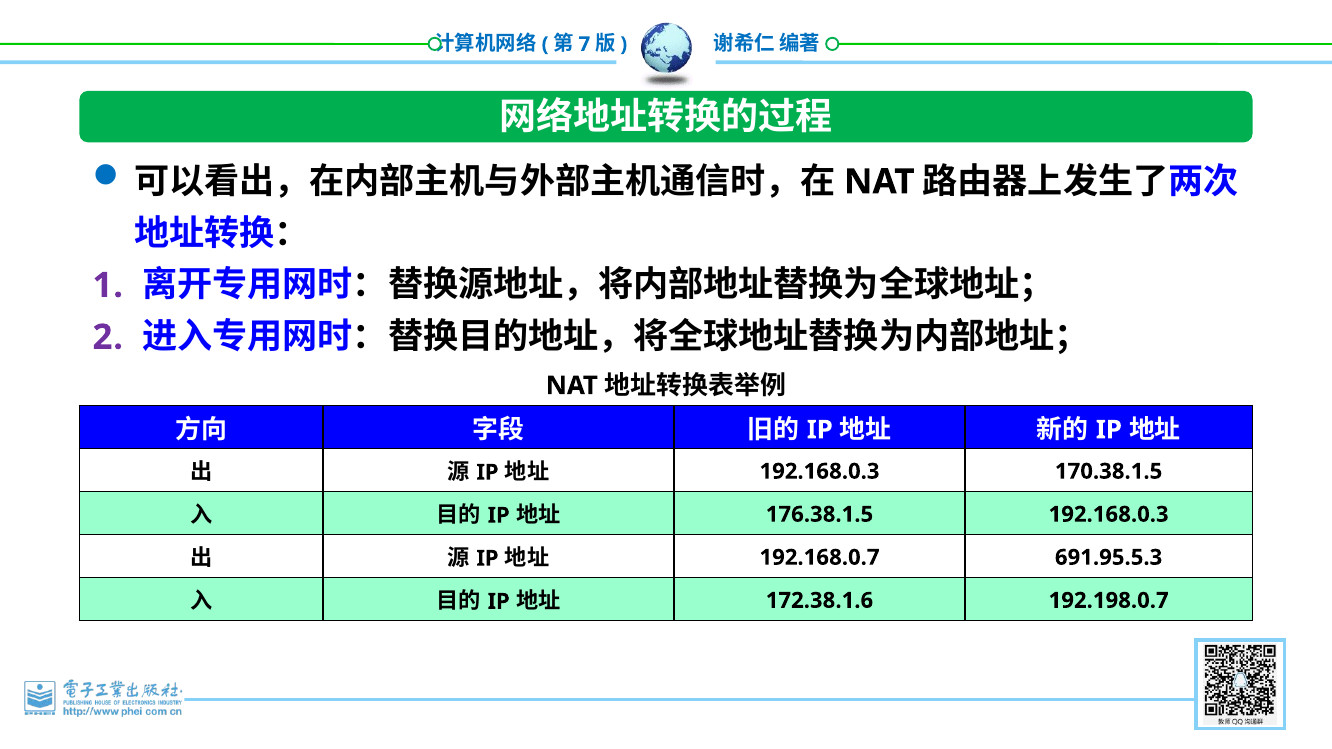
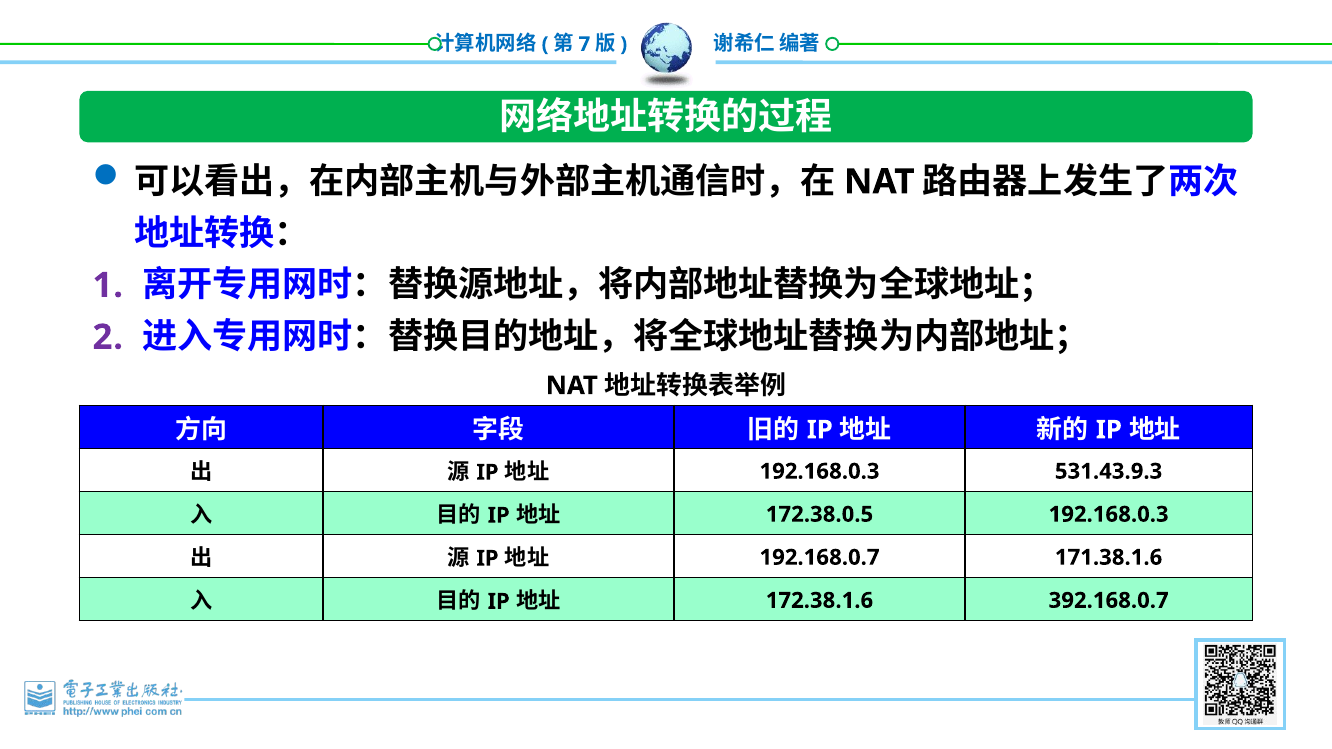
170.38.1.5: 170.38.1.5 -> 531.43.9.3
176.38.1.5: 176.38.1.5 -> 172.38.0.5
691.95.5.3: 691.95.5.3 -> 171.38.1.6
192.198.0.7: 192.198.0.7 -> 392.168.0.7
